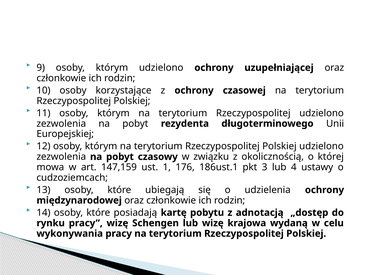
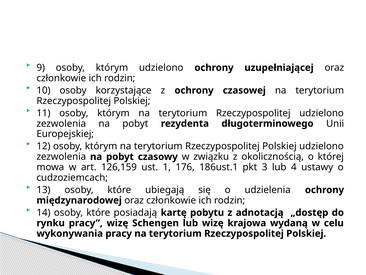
147,159: 147,159 -> 126,159
